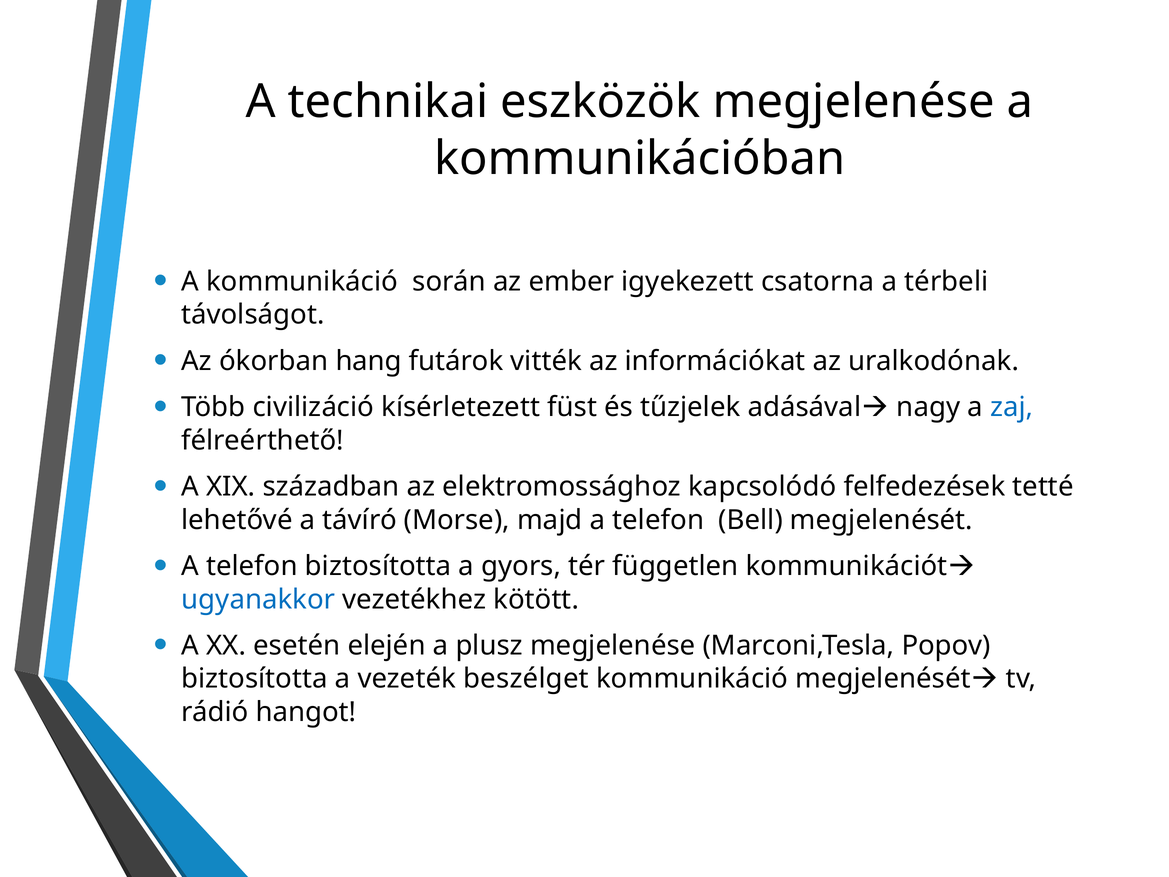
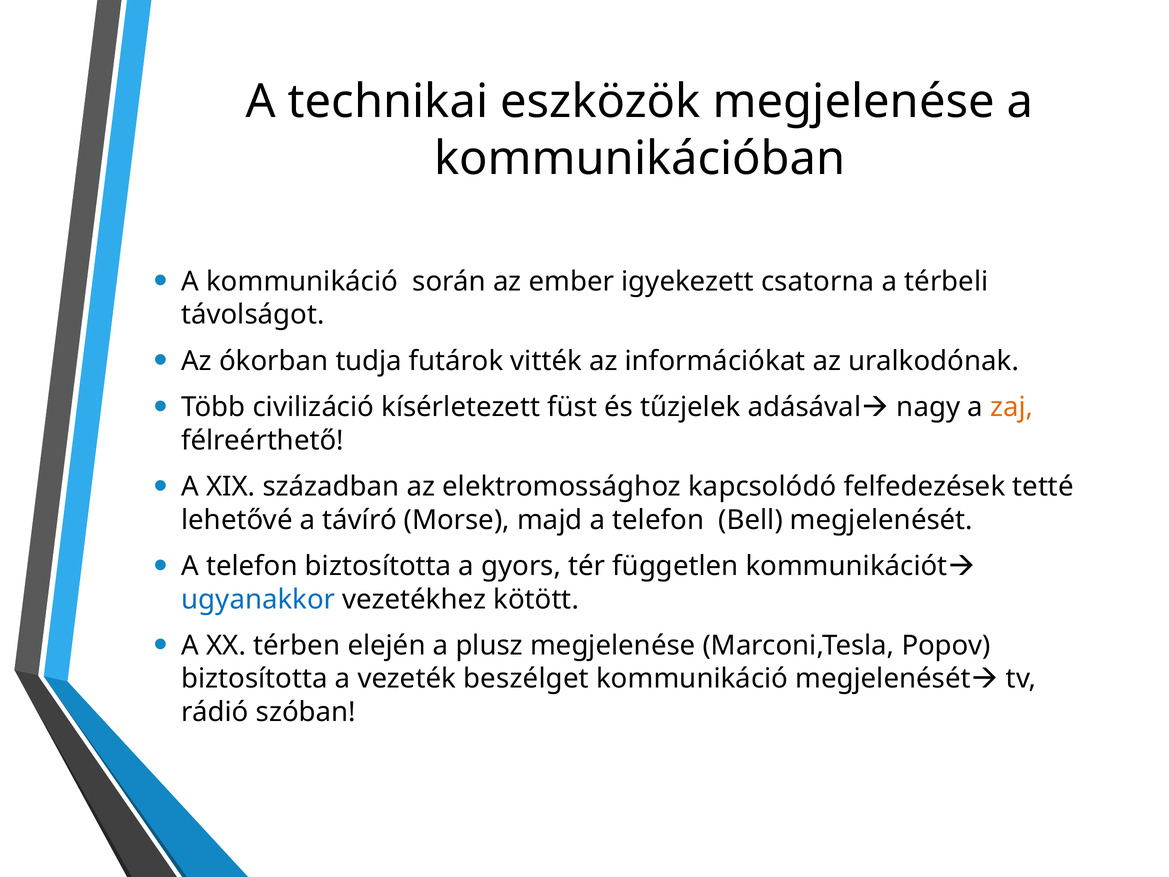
hang: hang -> tudja
zaj colour: blue -> orange
esetén: esetén -> térben
hangot: hangot -> szóban
